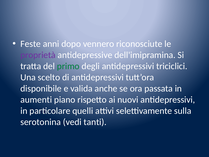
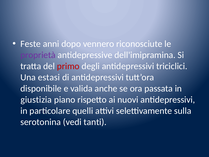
primo colour: green -> red
scelto: scelto -> estasi
aumenti: aumenti -> giustizia
